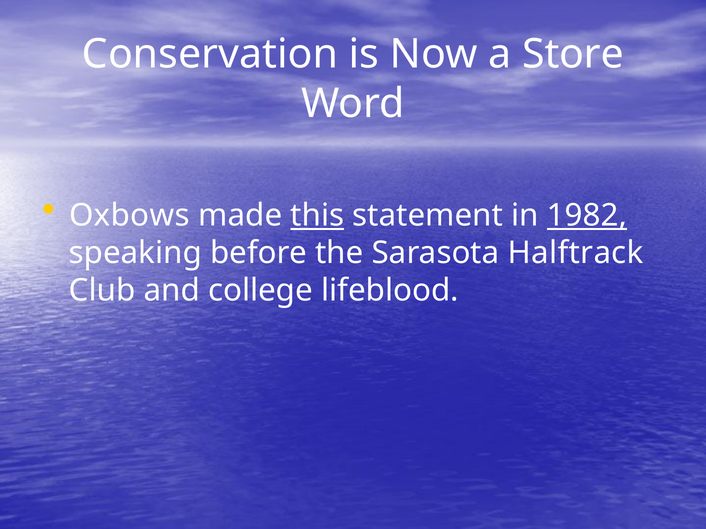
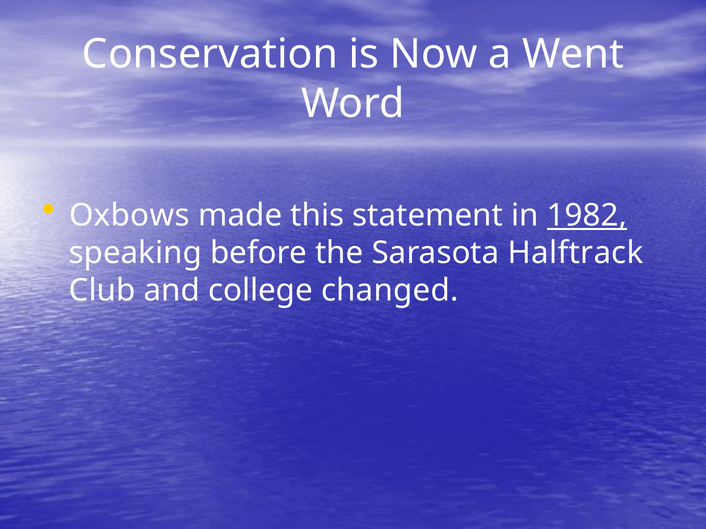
Store: Store -> Went
this underline: present -> none
lifeblood: lifeblood -> changed
